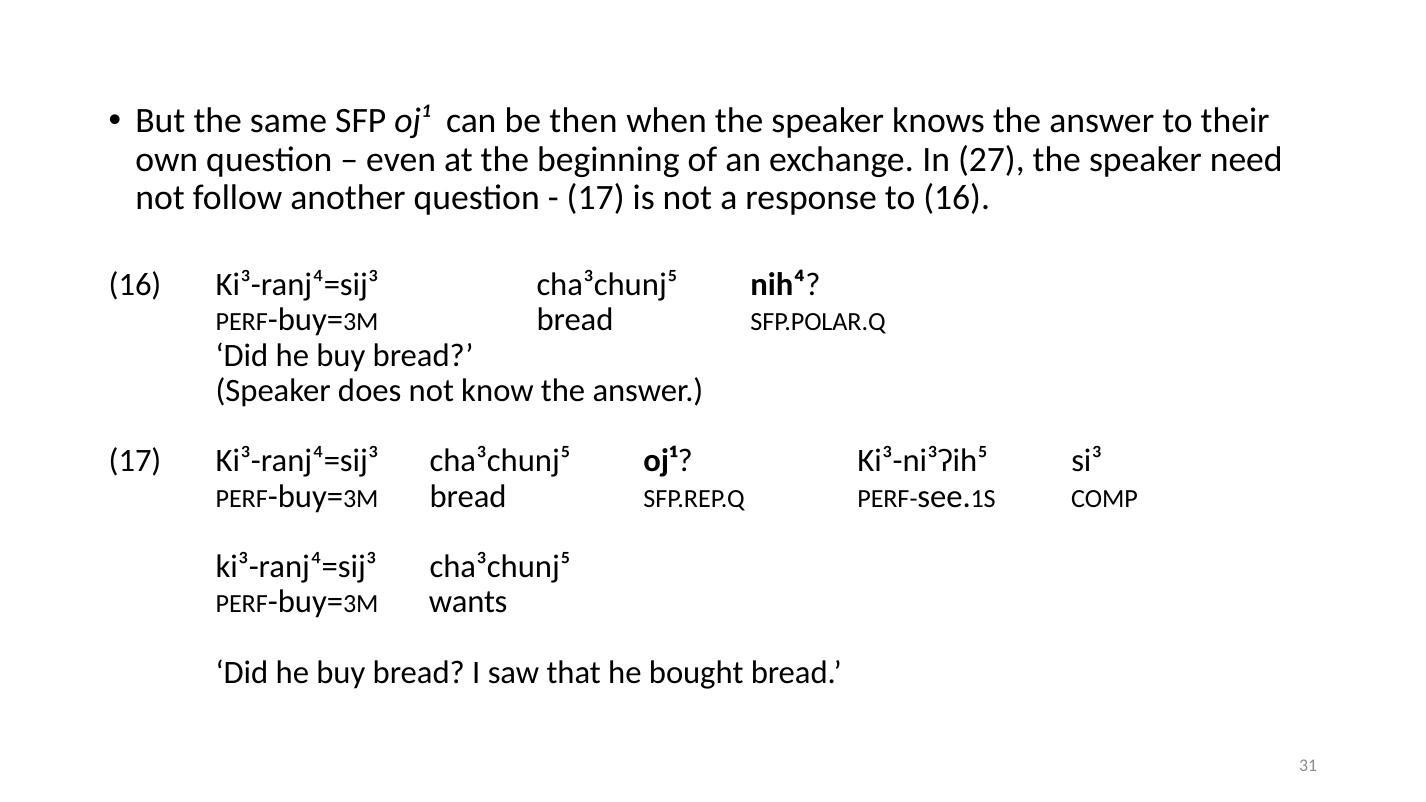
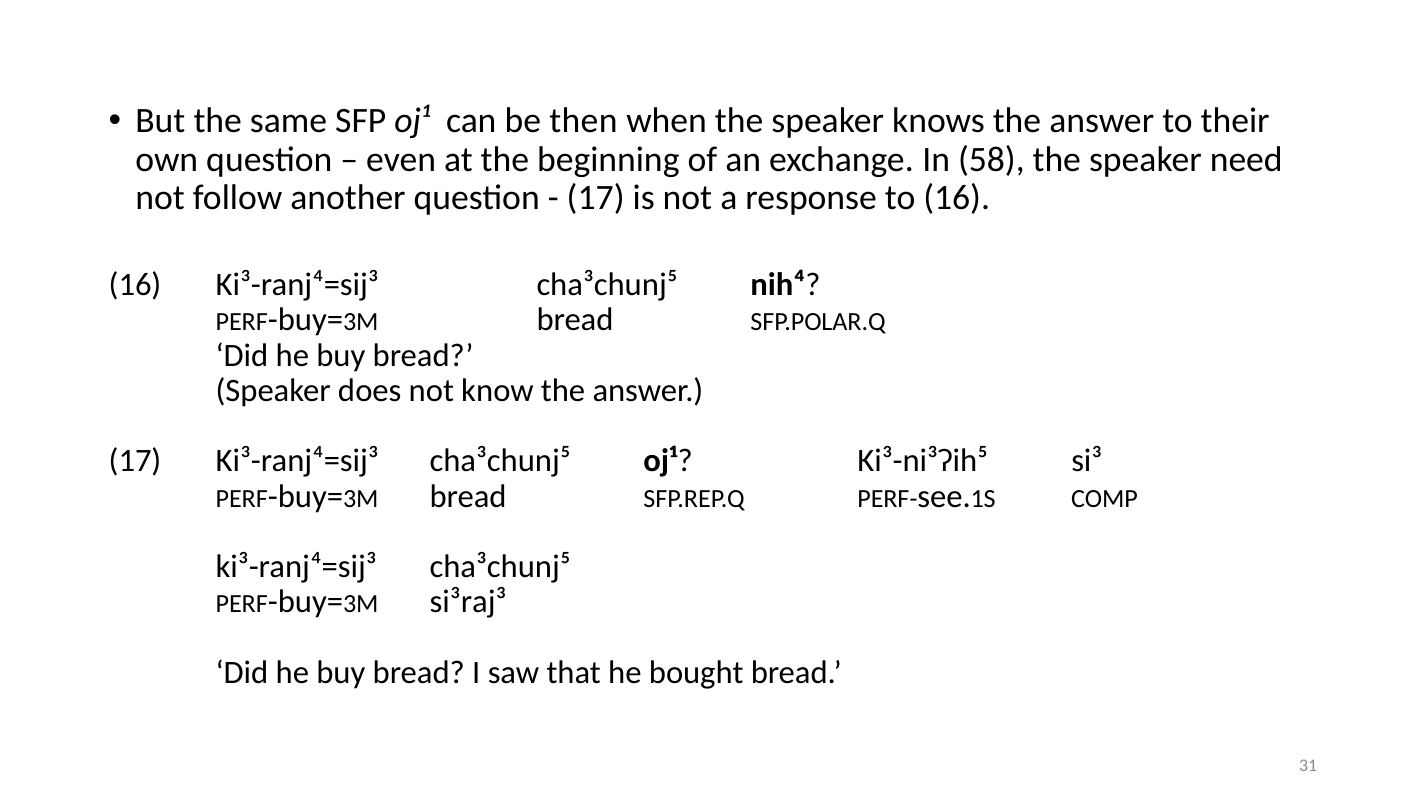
27: 27 -> 58
wants: wants -> si³raj³
